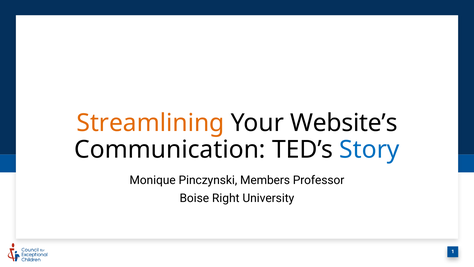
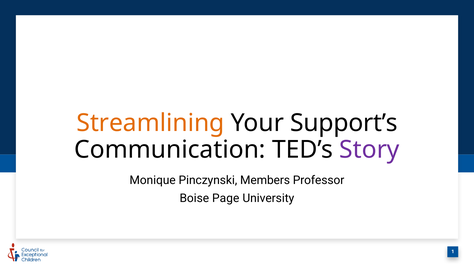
Website’s: Website’s -> Support’s
Story colour: blue -> purple
Right: Right -> Page
